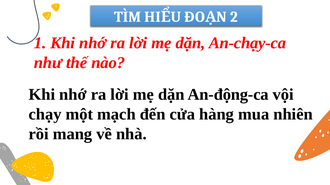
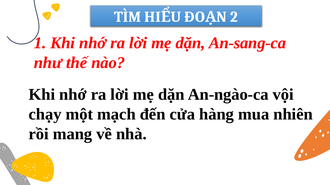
An-chạy-ca: An-chạy-ca -> An-sang-ca
An-động-ca: An-động-ca -> An-ngào-ca
